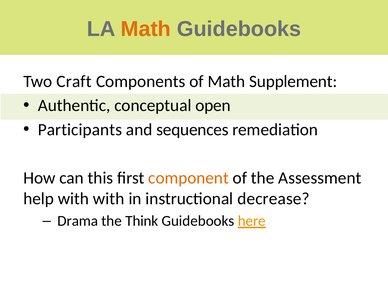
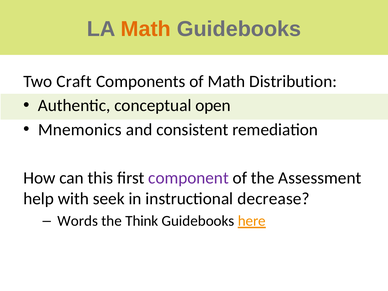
Supplement: Supplement -> Distribution
Participants: Participants -> Mnemonics
sequences: sequences -> consistent
component colour: orange -> purple
with with: with -> seek
Drama: Drama -> Words
